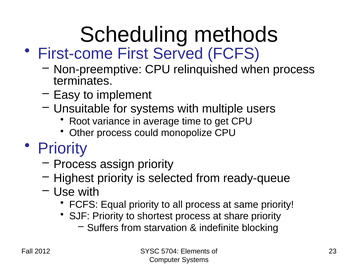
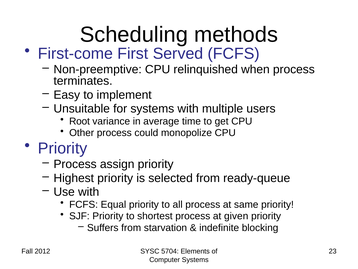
share: share -> given
